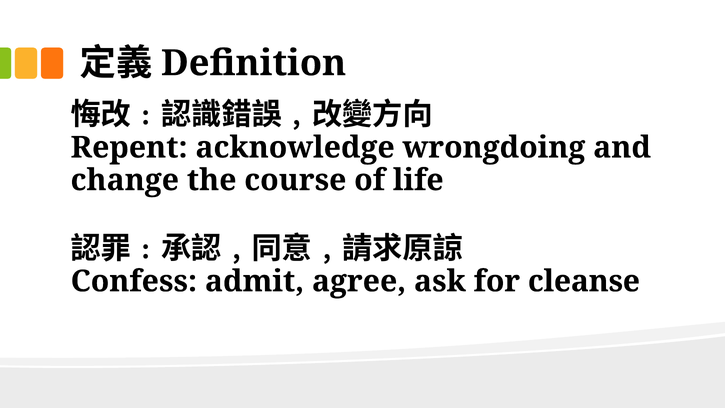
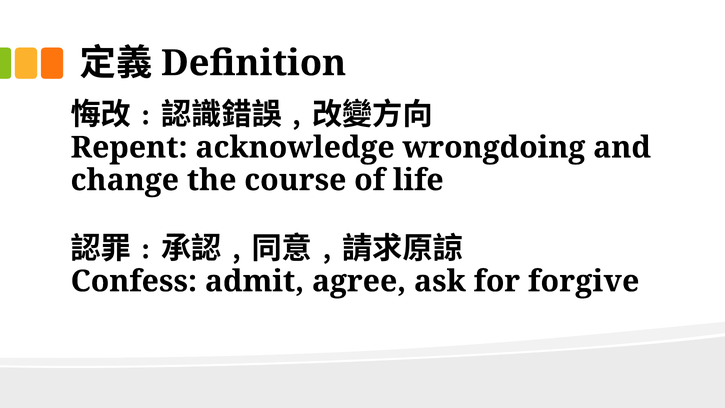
cleanse: cleanse -> forgive
